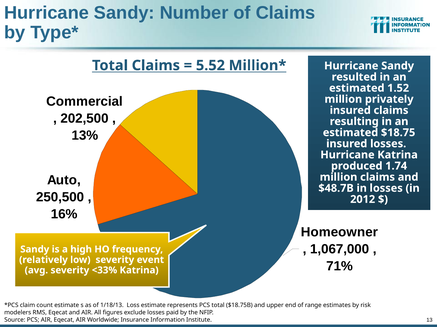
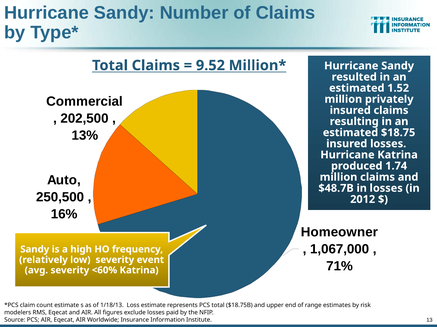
5.52: 5.52 -> 9.52
<33%: <33% -> <60%
